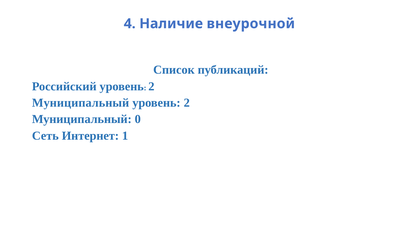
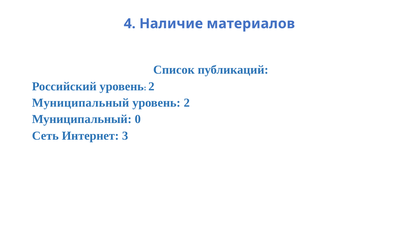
внеурочной: внеурочной -> материалов
1: 1 -> 3
